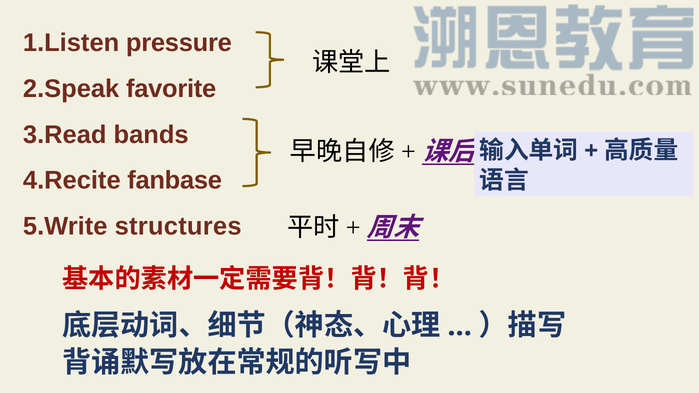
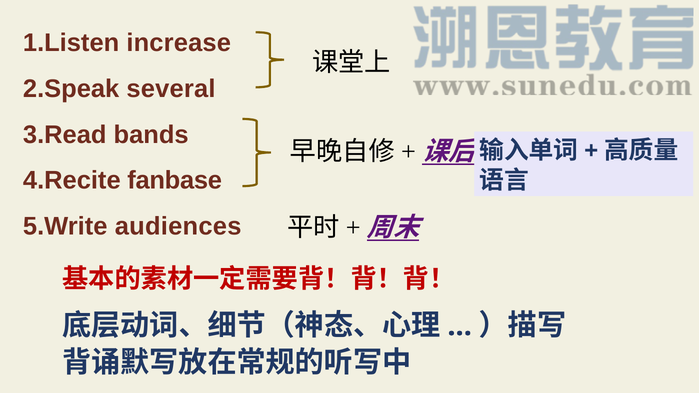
pressure: pressure -> increase
favorite: favorite -> several
structures: structures -> audiences
